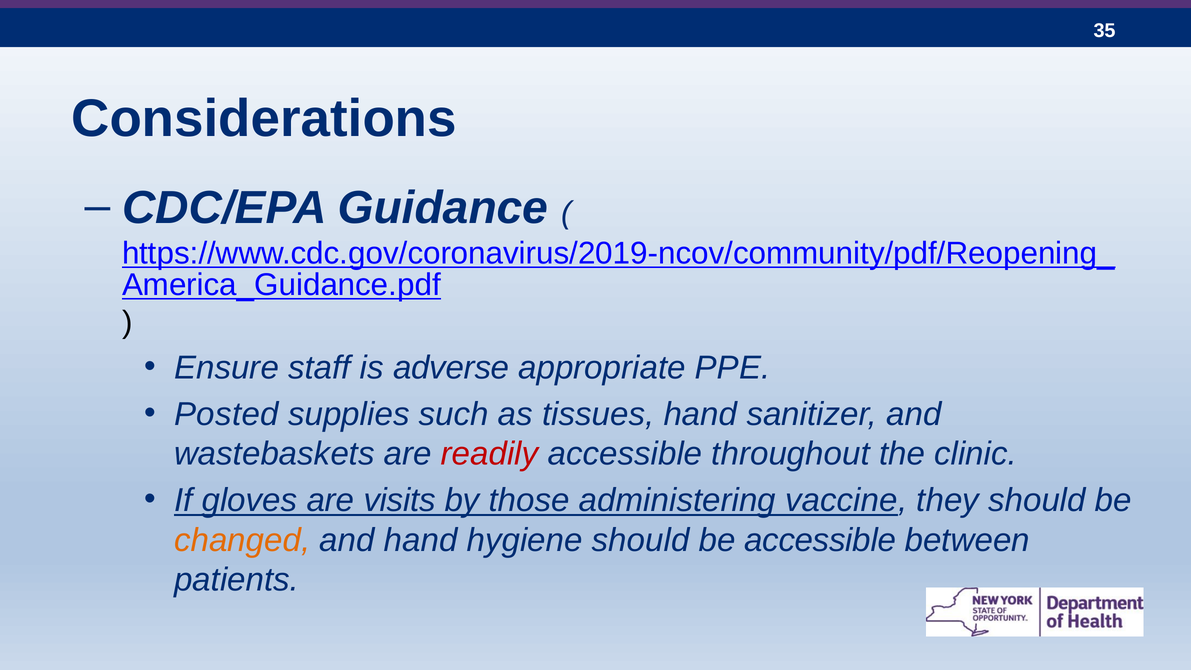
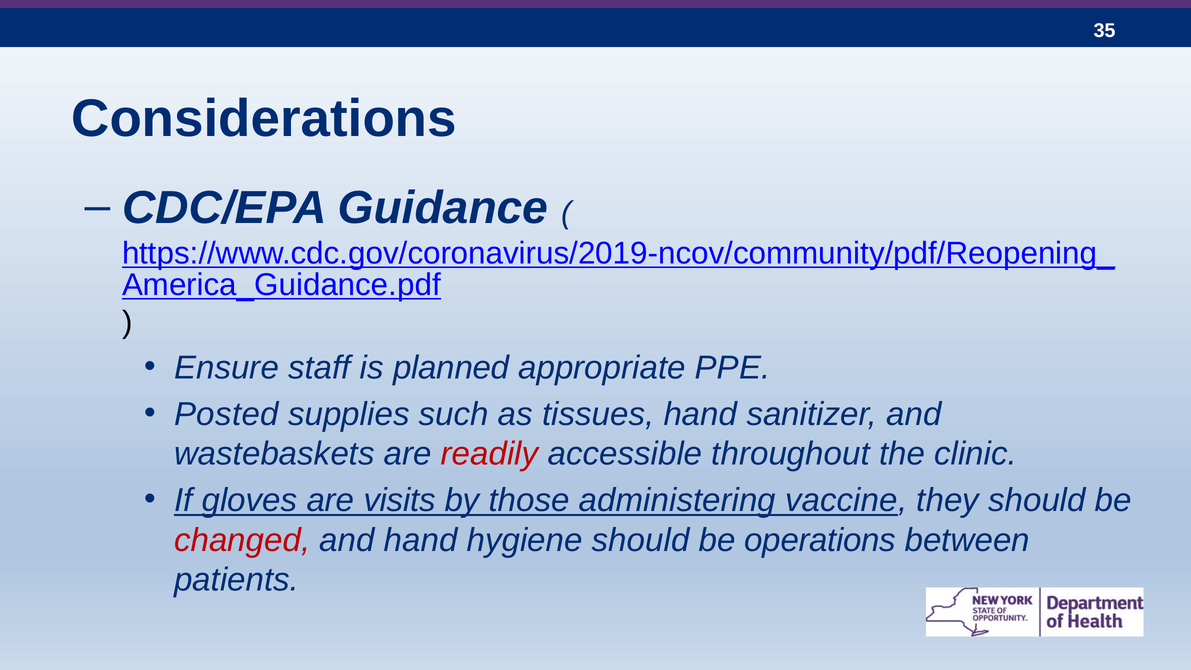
adverse: adverse -> planned
changed colour: orange -> red
be accessible: accessible -> operations
